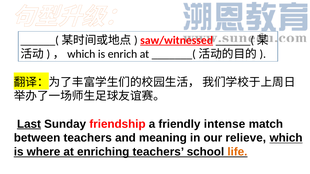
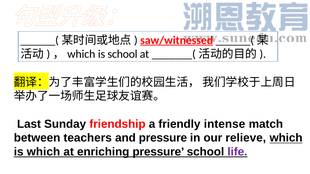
is enrich: enrich -> school
Last underline: present -> none
and meaning: meaning -> pressure
is where: where -> which
enriching teachers: teachers -> pressure
life colour: orange -> purple
